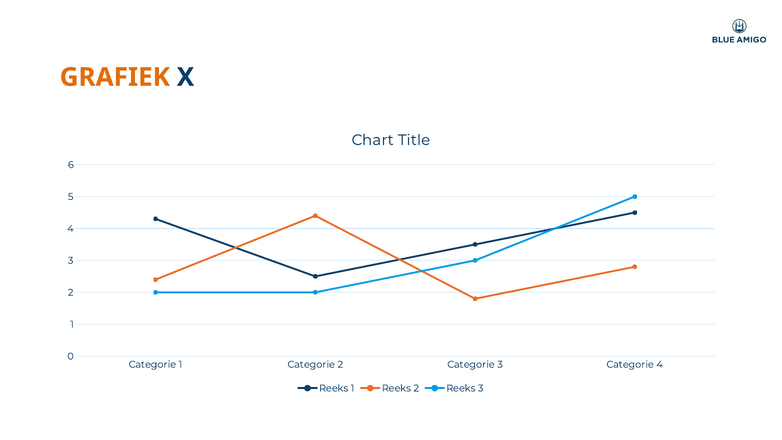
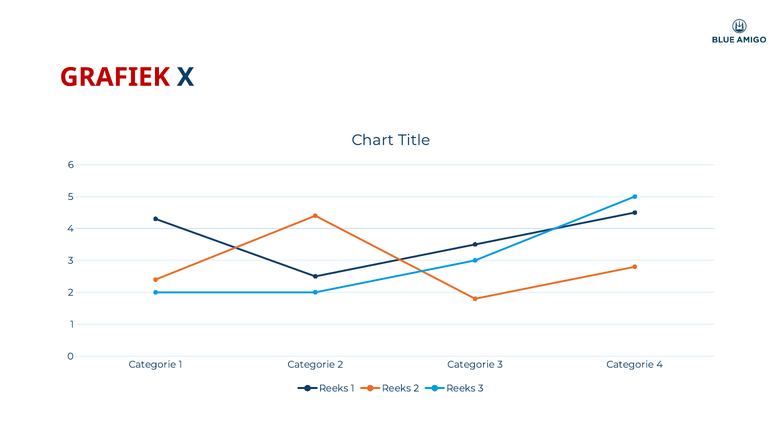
GRAFIEK colour: orange -> red
